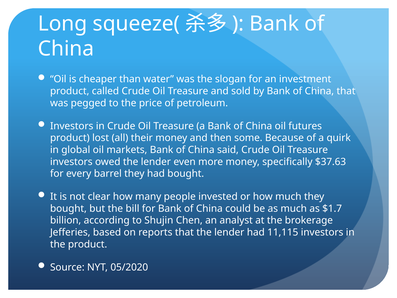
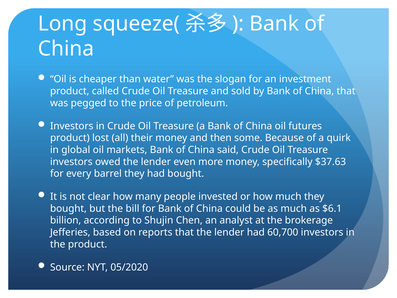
$1.7: $1.7 -> $6.1
11,115: 11,115 -> 60,700
